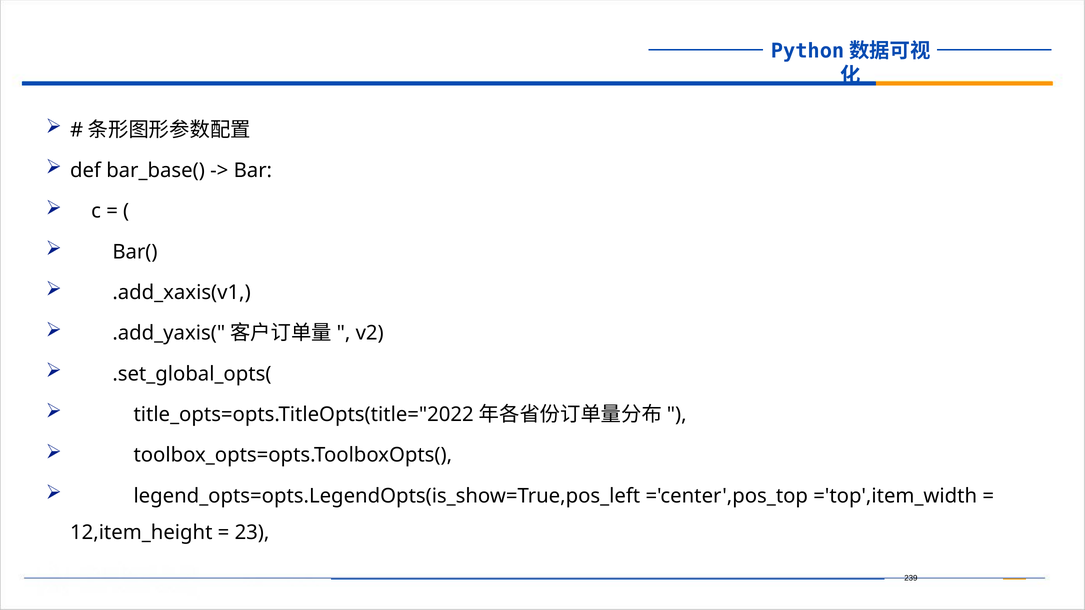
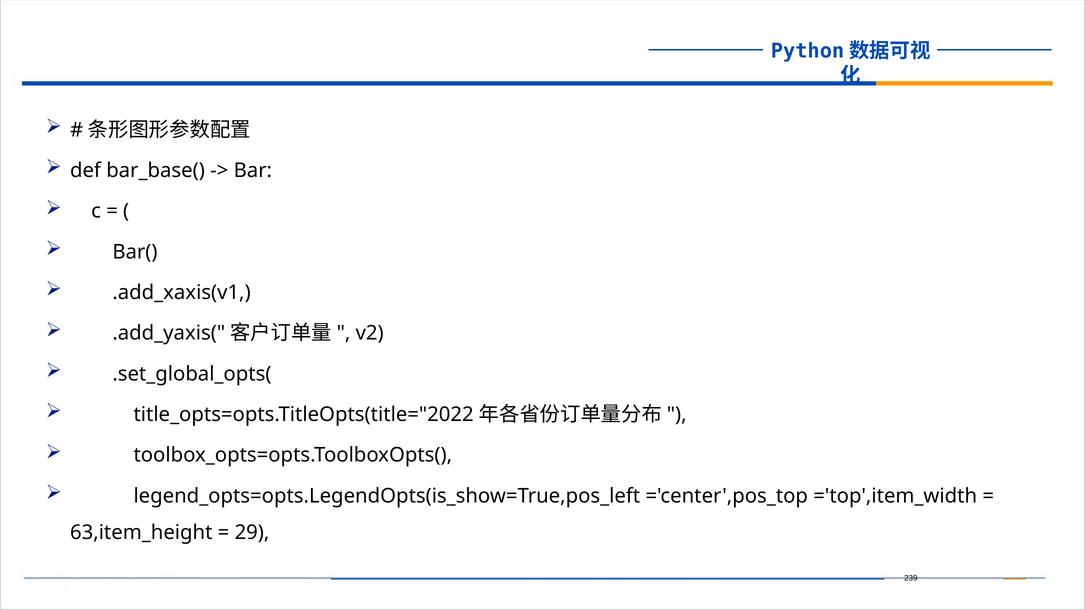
12,item_height: 12,item_height -> 63,item_height
23: 23 -> 29
